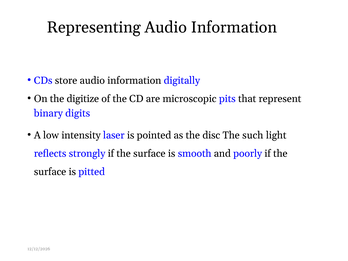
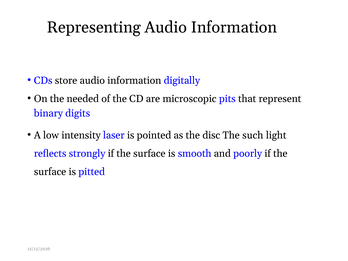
digitize: digitize -> needed
